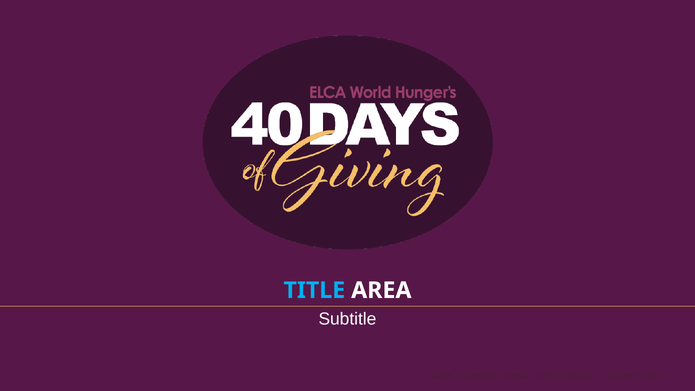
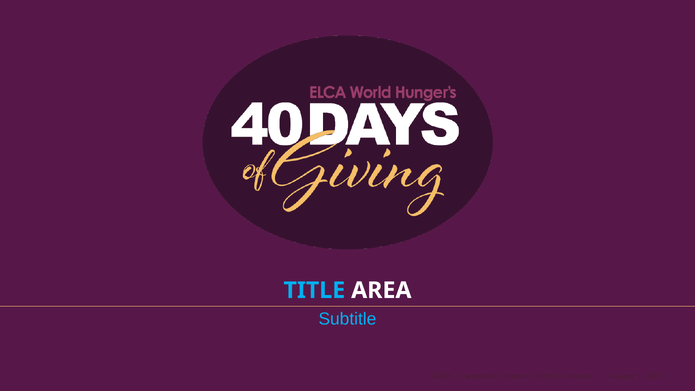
Subtitle colour: white -> light blue
